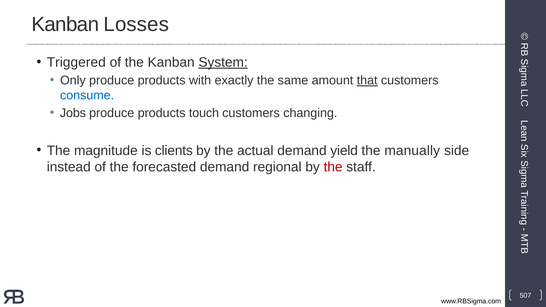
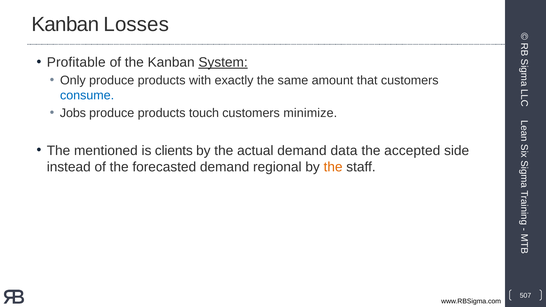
Triggered: Triggered -> Profitable
that underline: present -> none
changing: changing -> minimize
magnitude: magnitude -> mentioned
yield: yield -> data
manually: manually -> accepted
the at (333, 167) colour: red -> orange
